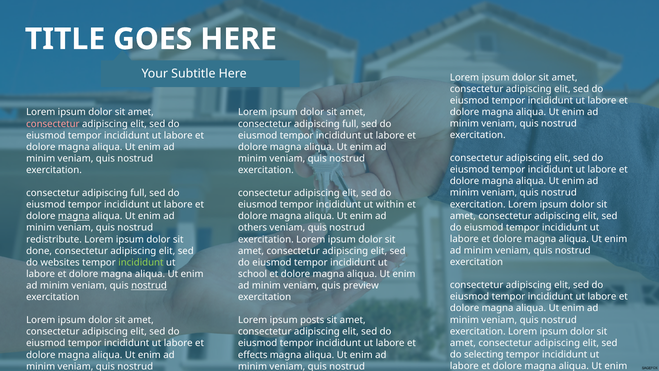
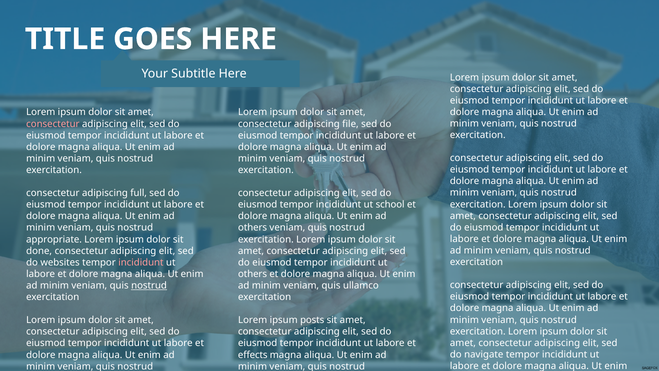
full at (351, 124): full -> file
within: within -> school
magna at (74, 216) underline: present -> none
redistribute: redistribute -> appropriate
incididunt at (141, 262) colour: light green -> pink
school at (253, 274): school -> others
preview: preview -> ullamco
selecting: selecting -> navigate
